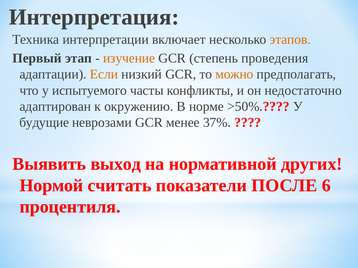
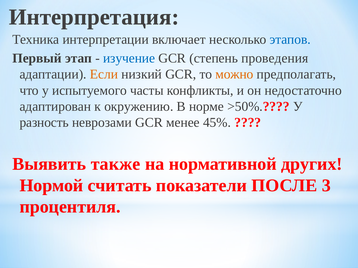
этапов colour: orange -> blue
изучение colour: orange -> blue
будущие: будущие -> разность
37%: 37% -> 45%
выход: выход -> также
6: 6 -> 3
